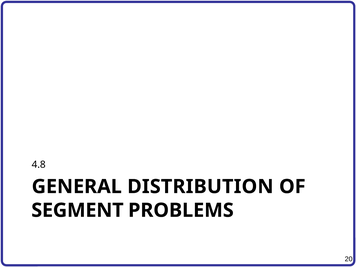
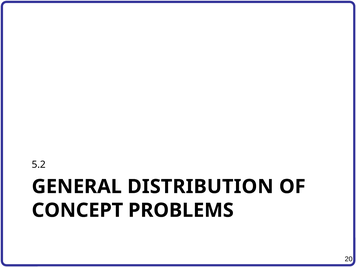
4.8: 4.8 -> 5.2
SEGMENT: SEGMENT -> CONCEPT
